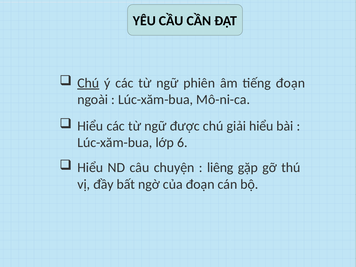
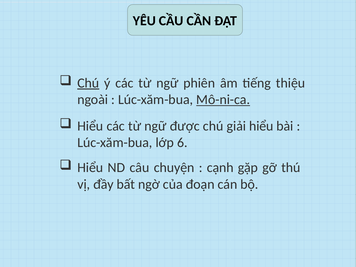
tiếng đoạn: đoạn -> thiệu
Mô-ni-ca underline: none -> present
liêng: liêng -> cạnh
